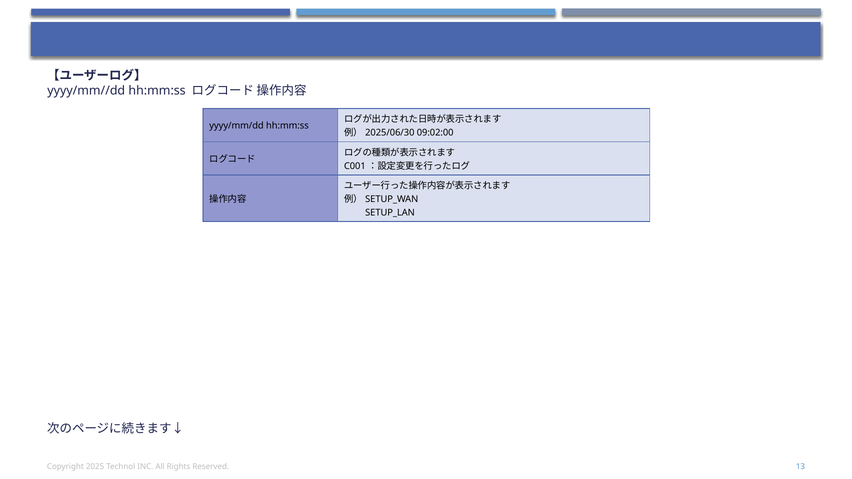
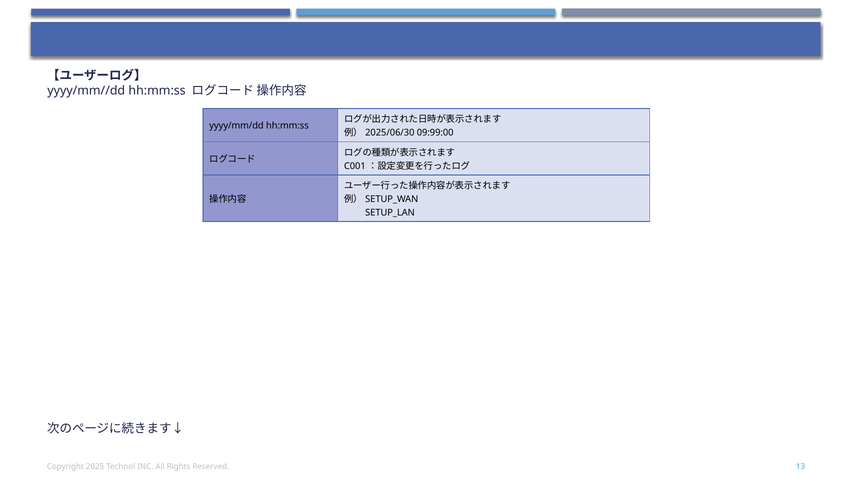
09:02:00: 09:02:00 -> 09:99:00
